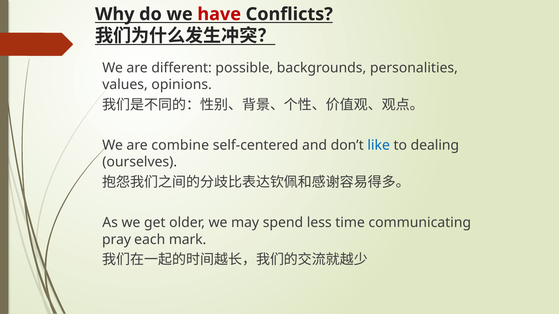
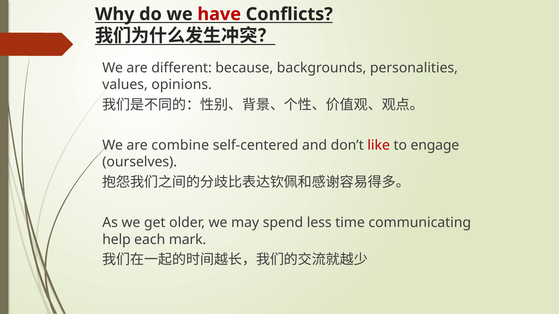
possible: possible -> because
like colour: blue -> red
dealing: dealing -> engage
pray: pray -> help
